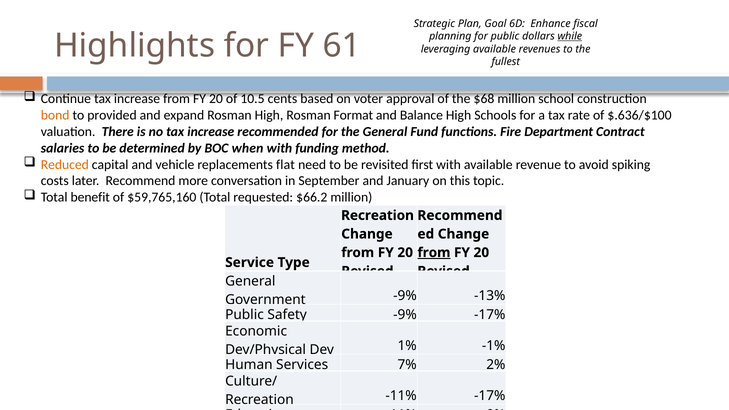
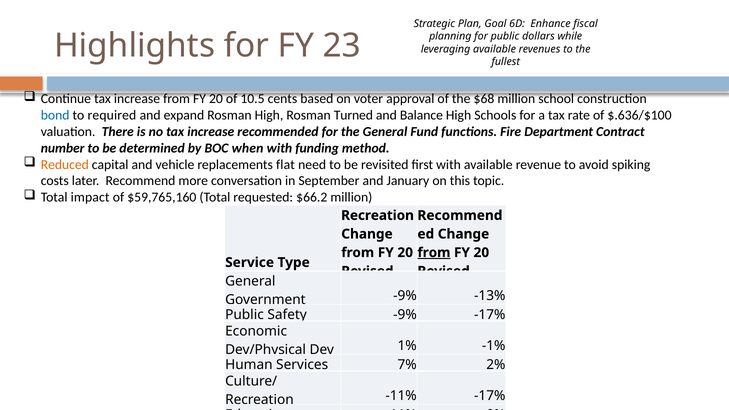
while underline: present -> none
61: 61 -> 23
bond colour: orange -> blue
provided: provided -> required
Format: Format -> Turned
salaries: salaries -> number
benefit: benefit -> impact
